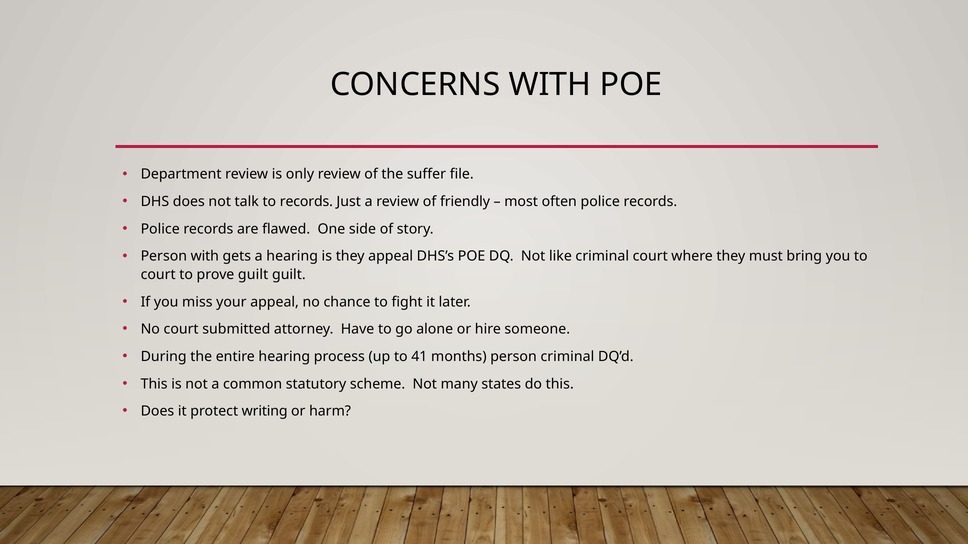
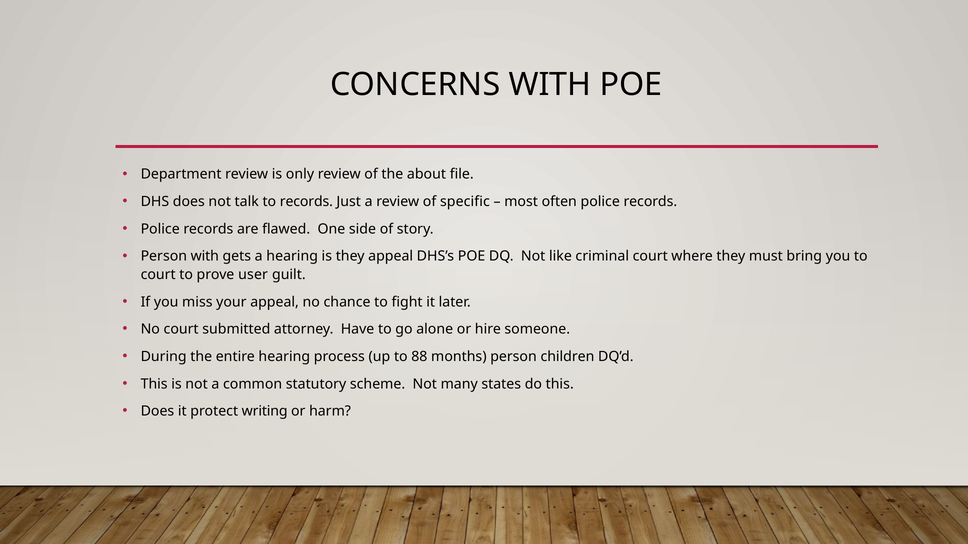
suffer: suffer -> about
friendly: friendly -> specific
prove guilt: guilt -> user
41: 41 -> 88
person criminal: criminal -> children
